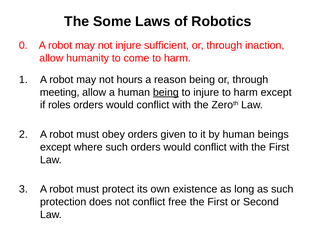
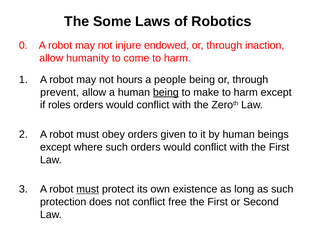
sufficient: sufficient -> endowed
reason: reason -> people
meeting: meeting -> prevent
to injure: injure -> make
must at (88, 189) underline: none -> present
